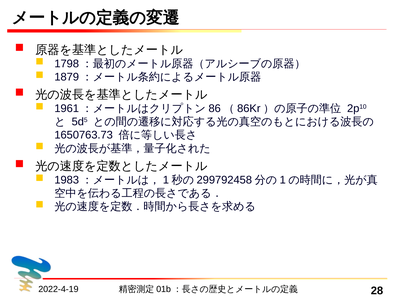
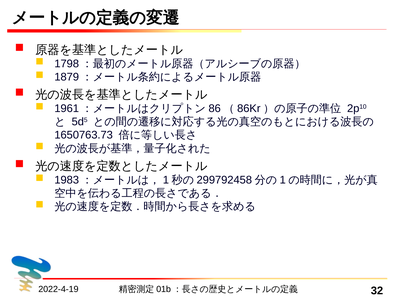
28: 28 -> 32
